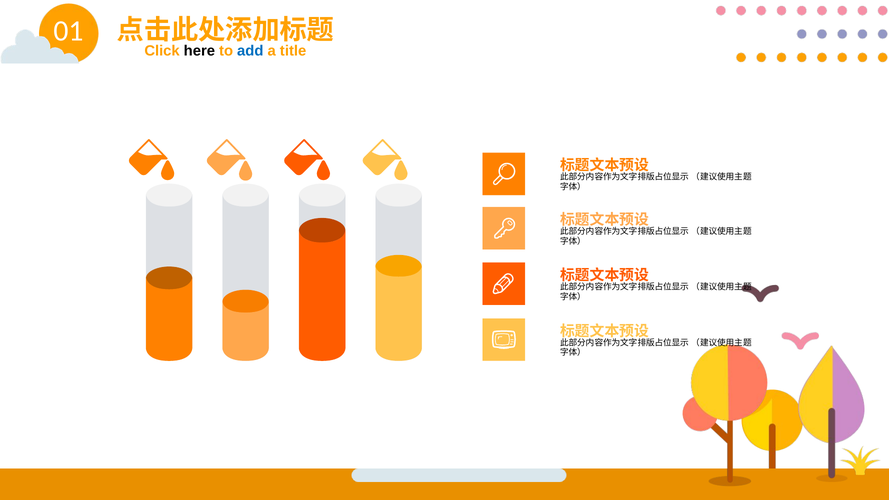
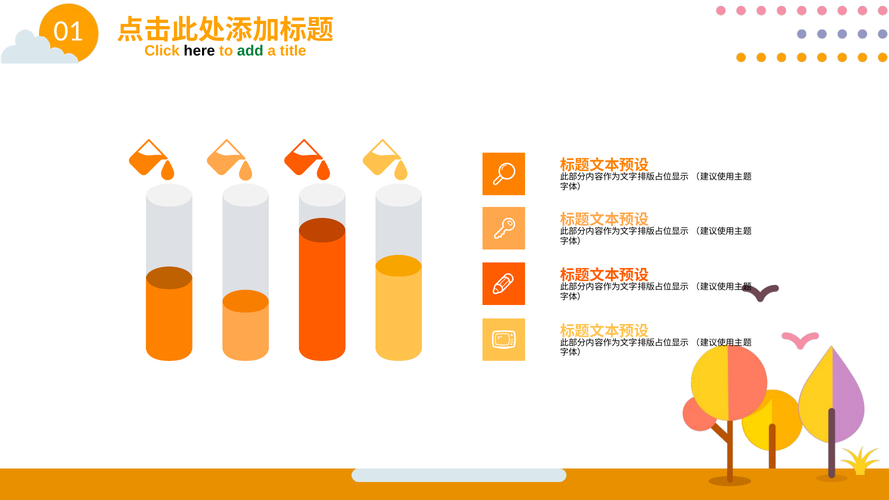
add colour: blue -> green
